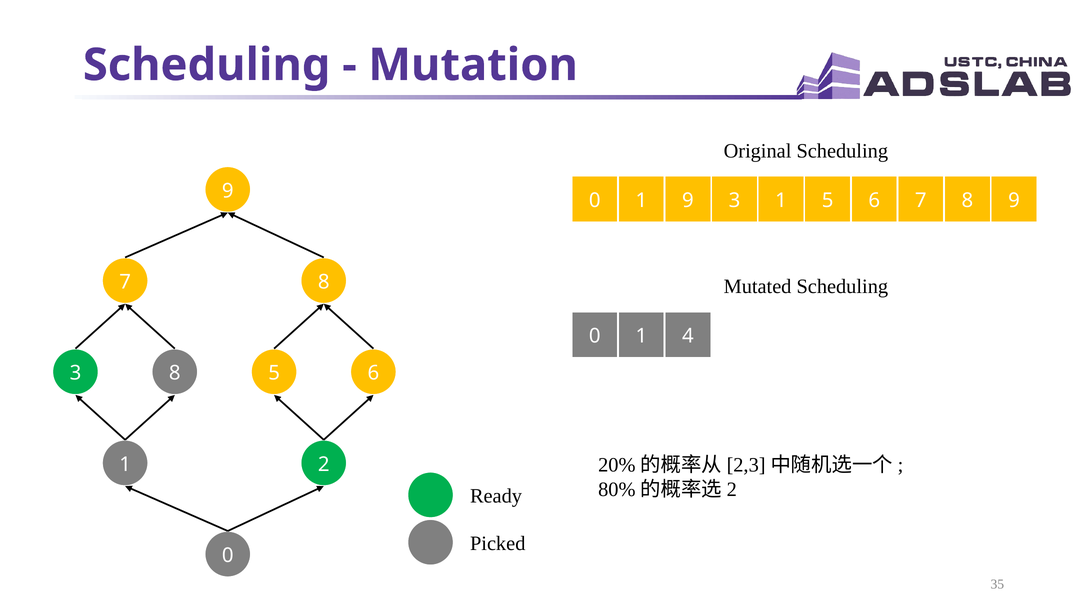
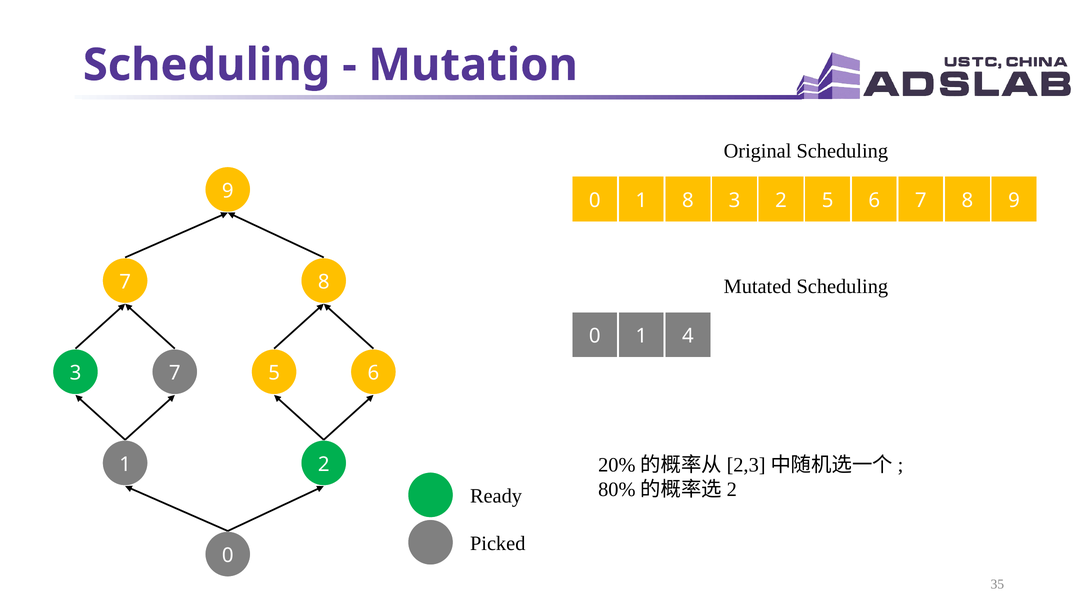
1 9: 9 -> 8
3 1: 1 -> 2
3 8: 8 -> 7
